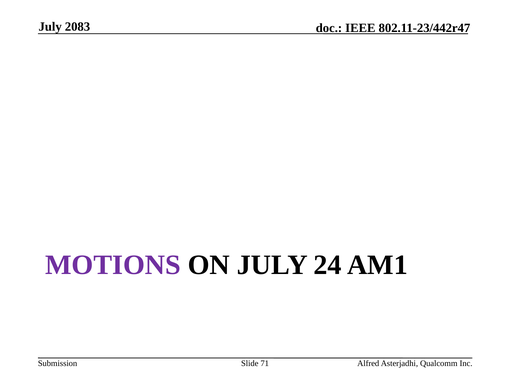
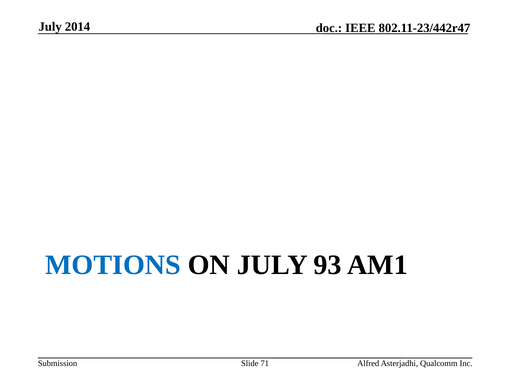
2083: 2083 -> 2014
MOTIONS colour: purple -> blue
24: 24 -> 93
